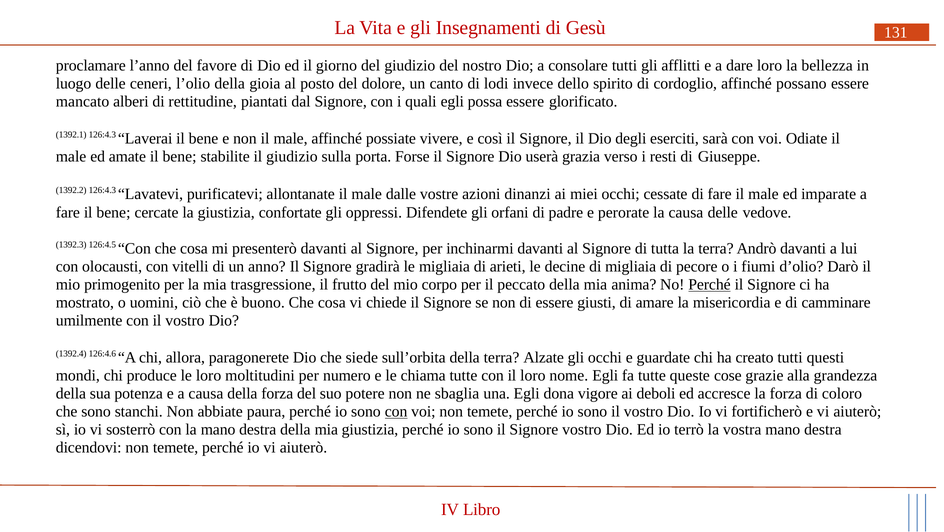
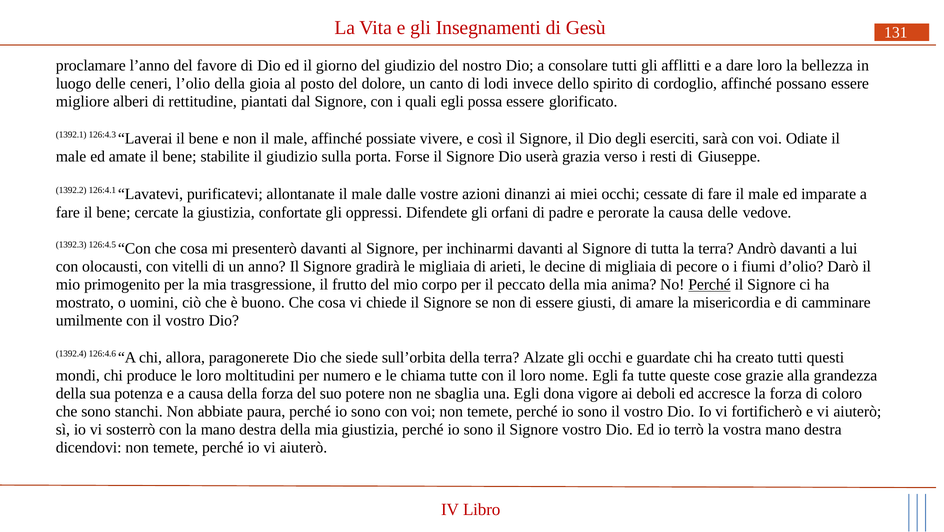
mancato: mancato -> migliore
1392.2 126:4.3: 126:4.3 -> 126:4.1
con at (396, 411) underline: present -> none
